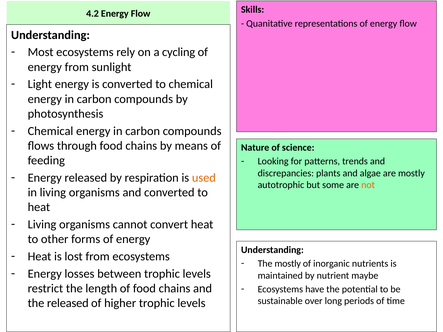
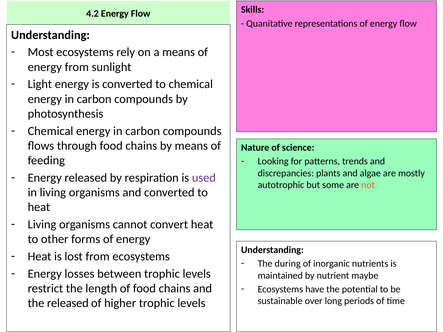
a cycling: cycling -> means
used colour: orange -> purple
The mostly: mostly -> during
